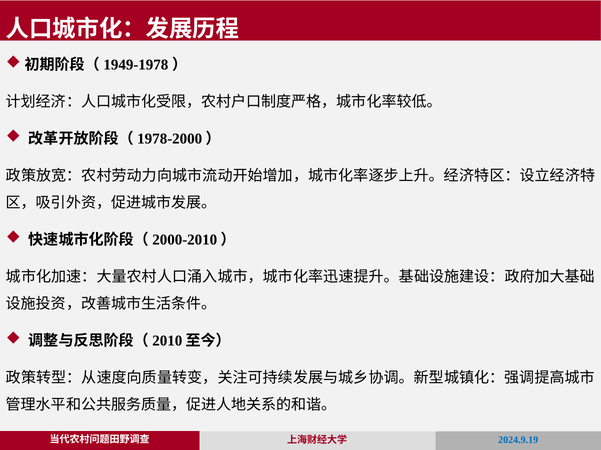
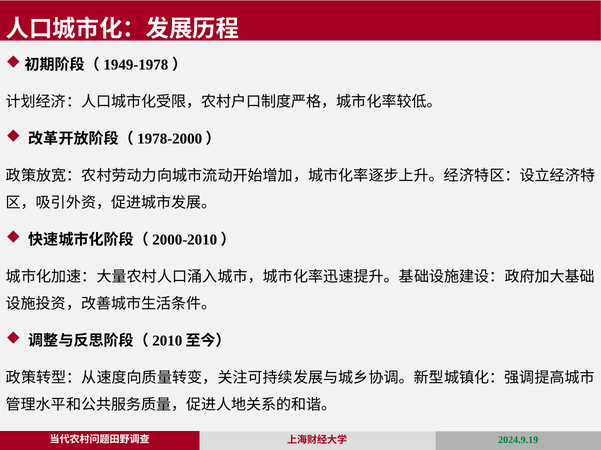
2024.9.19 colour: blue -> green
